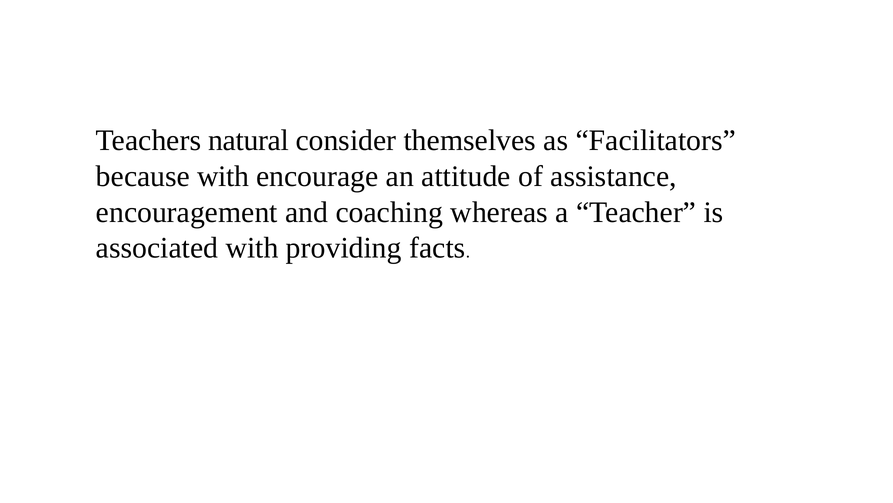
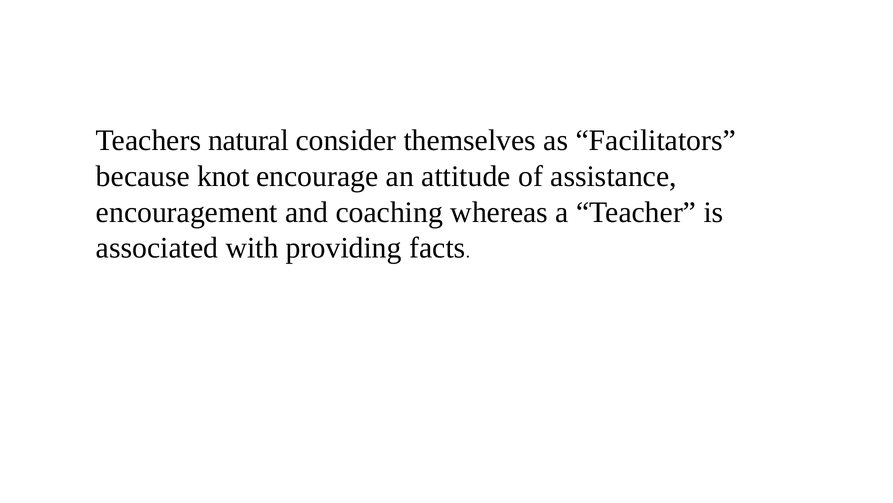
because with: with -> knot
